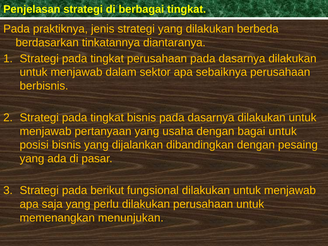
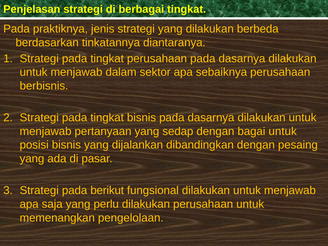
usaha: usaha -> sedap
menunjukan: menunjukan -> pengelolaan
